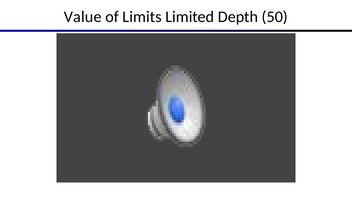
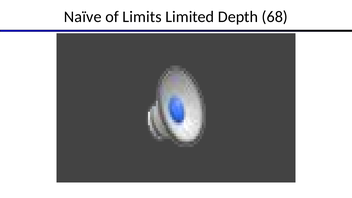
Value: Value -> Naïve
50: 50 -> 68
